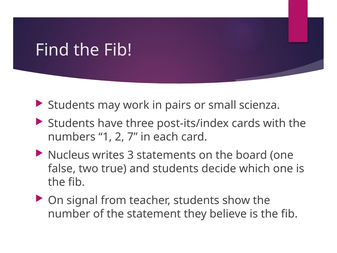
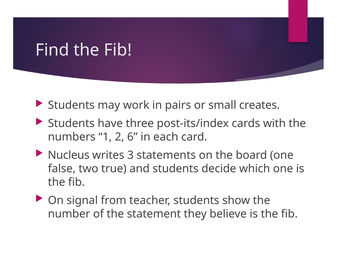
scienza: scienza -> creates
7: 7 -> 6
